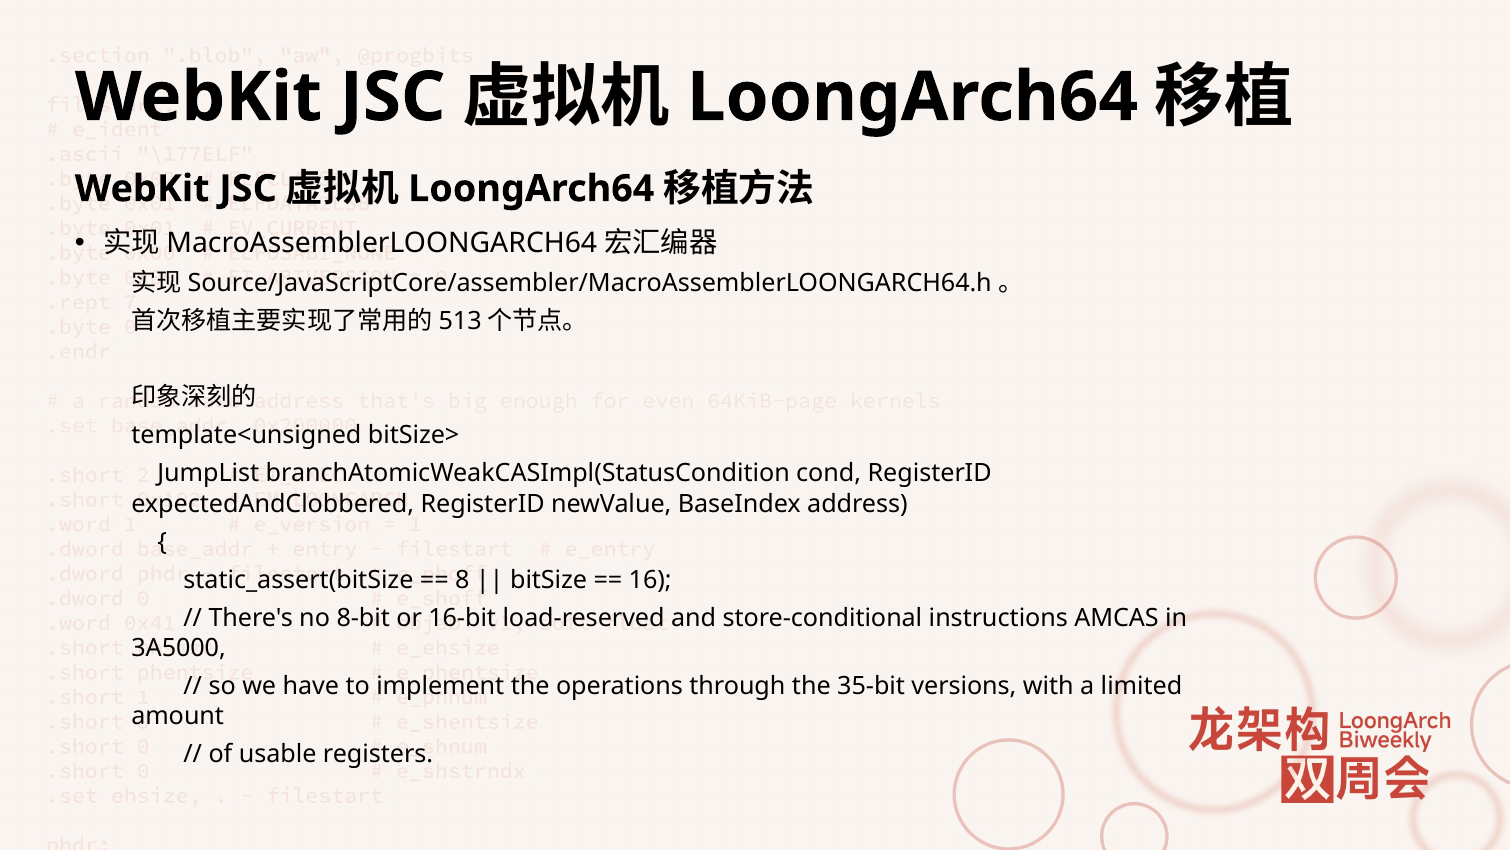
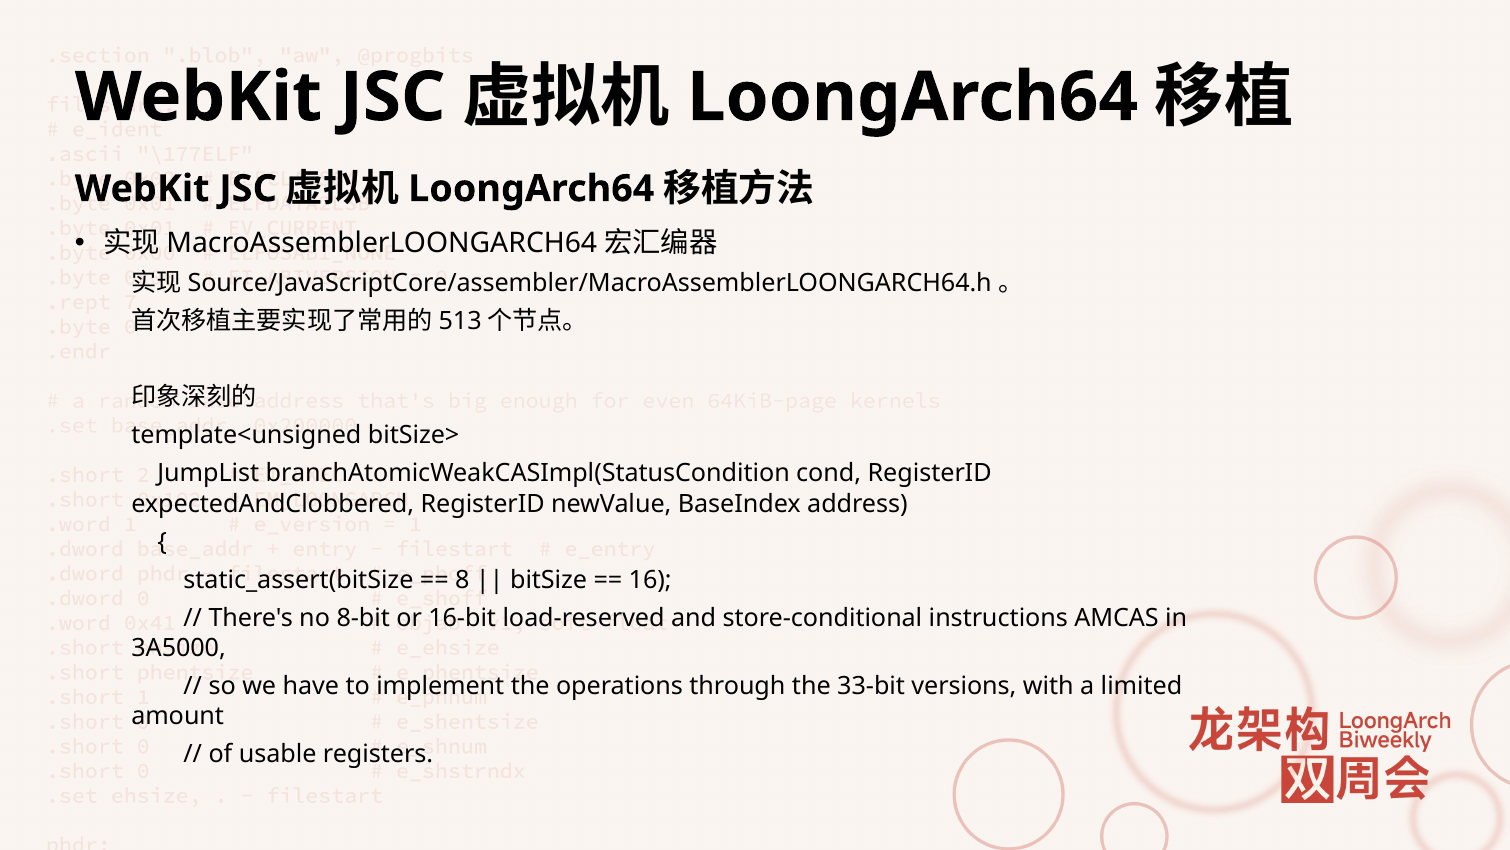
35-bit: 35-bit -> 33-bit
